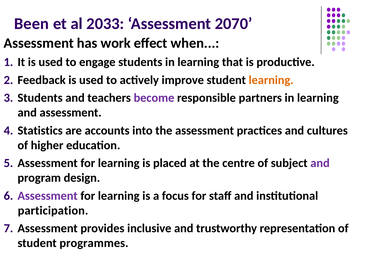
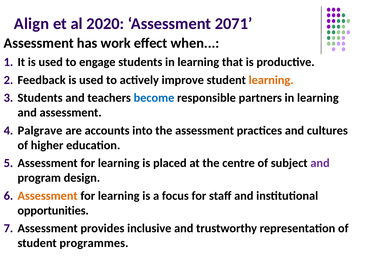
Been: Been -> Align
2033: 2033 -> 2020
2070: 2070 -> 2071
become colour: purple -> blue
Statistics: Statistics -> Palgrave
Assessment at (48, 196) colour: purple -> orange
participation: participation -> opportunities
